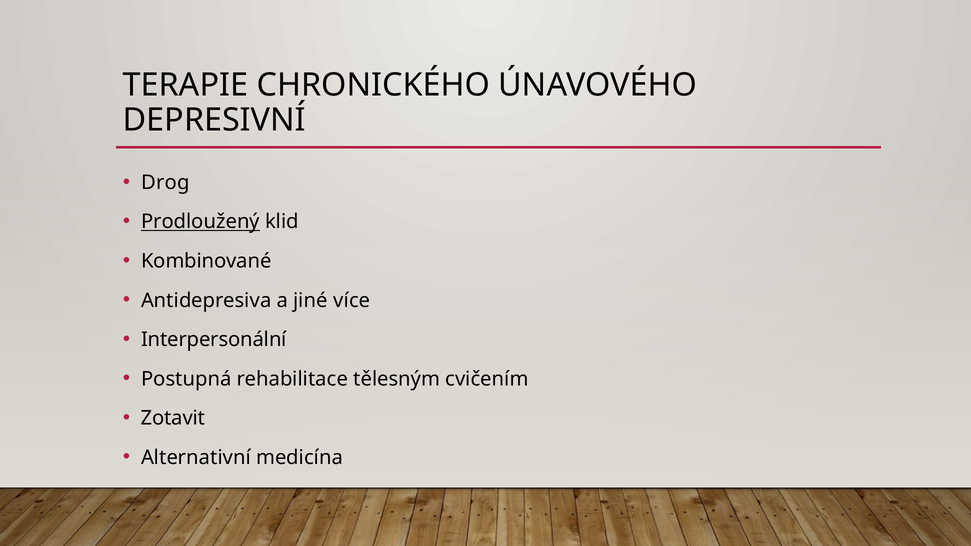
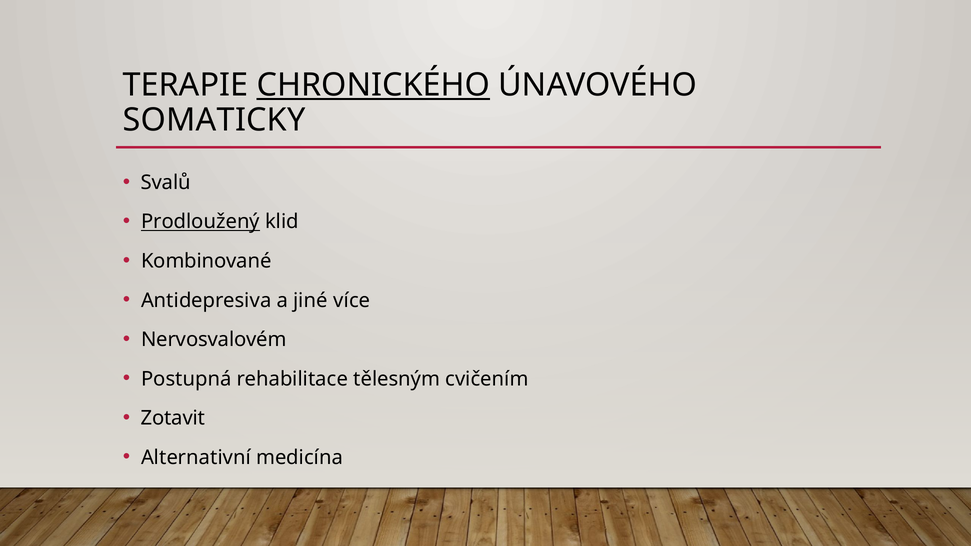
CHRONICKÉHO underline: none -> present
DEPRESIVNÍ: DEPRESIVNÍ -> SOMATICKY
Drog: Drog -> Svalů
Interpersonální: Interpersonální -> Nervosvalovém
